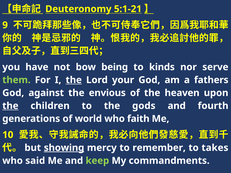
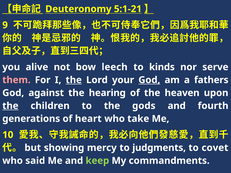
have: have -> alive
being: being -> leech
them colour: light green -> pink
God at (149, 80) underline: none -> present
envious: envious -> hearing
world: world -> heart
faith: faith -> take
showing underline: present -> none
remember: remember -> judgments
takes: takes -> covet
